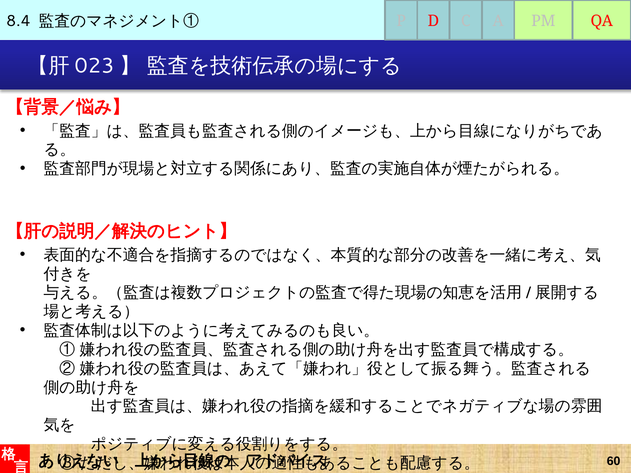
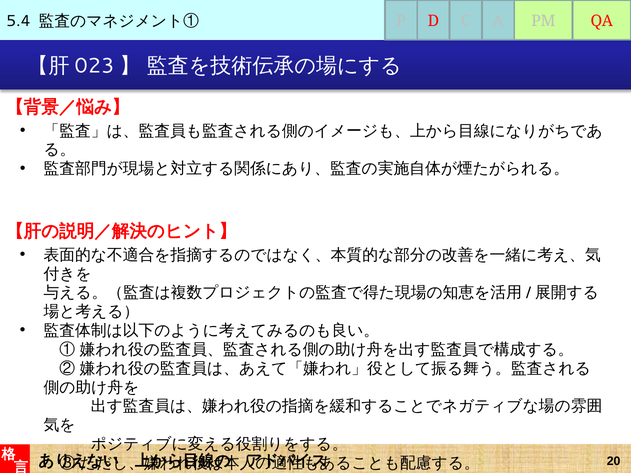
8.4: 8.4 -> 5.4
60: 60 -> 20
